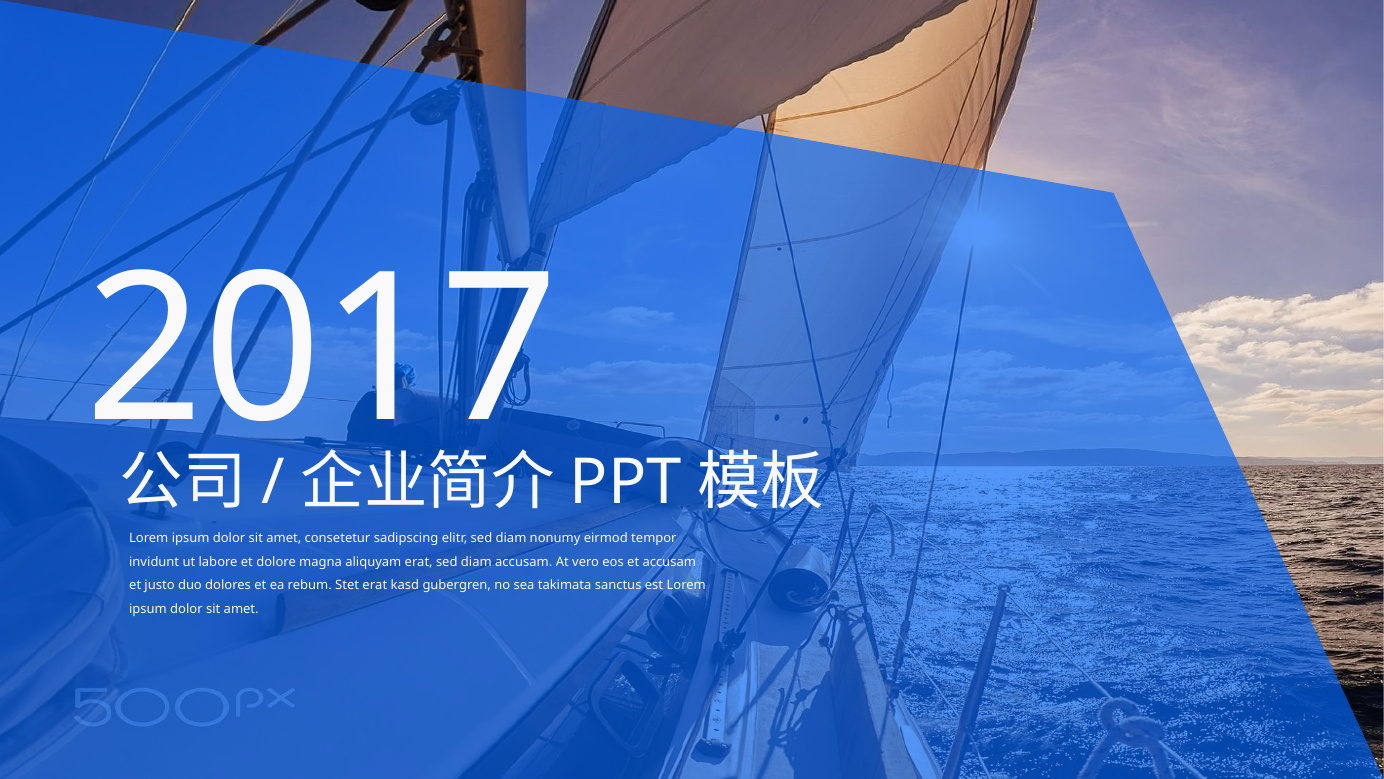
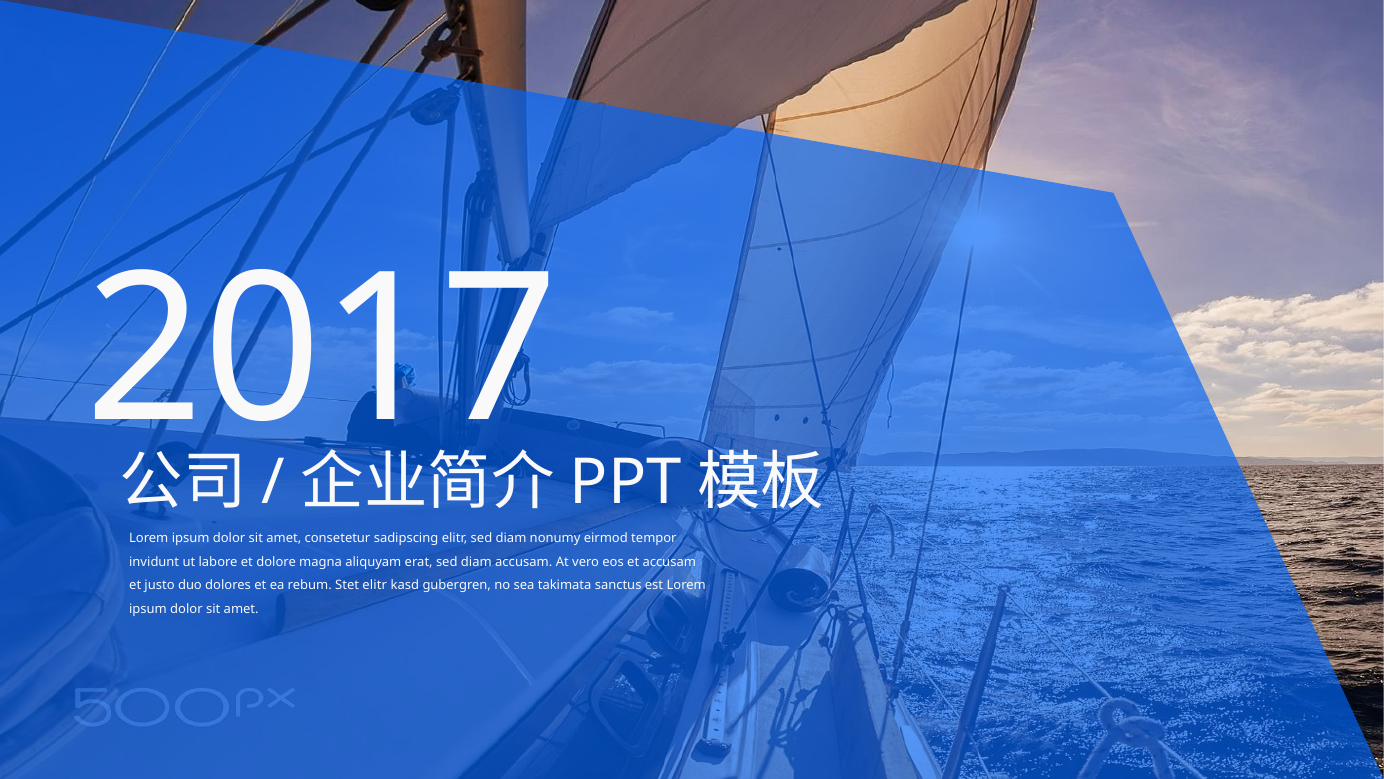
Stet erat: erat -> elitr
